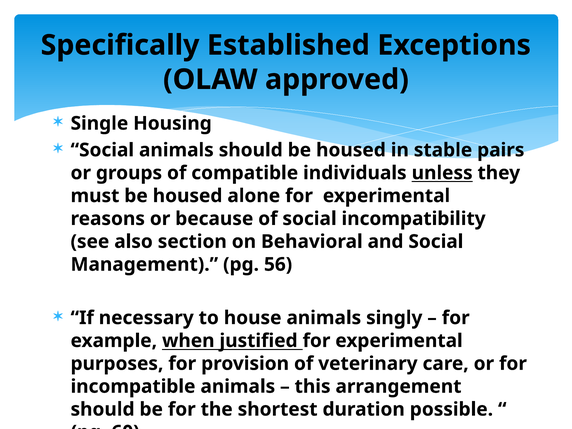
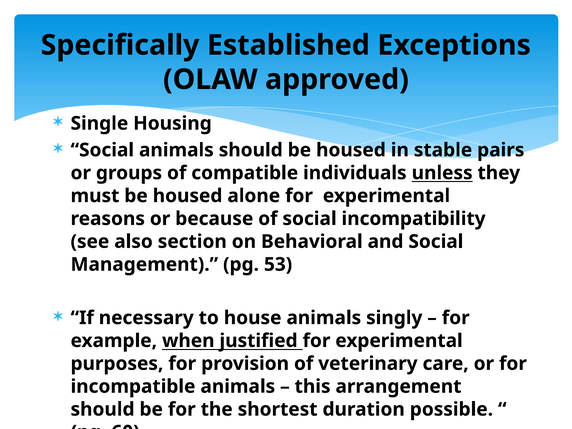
56: 56 -> 53
